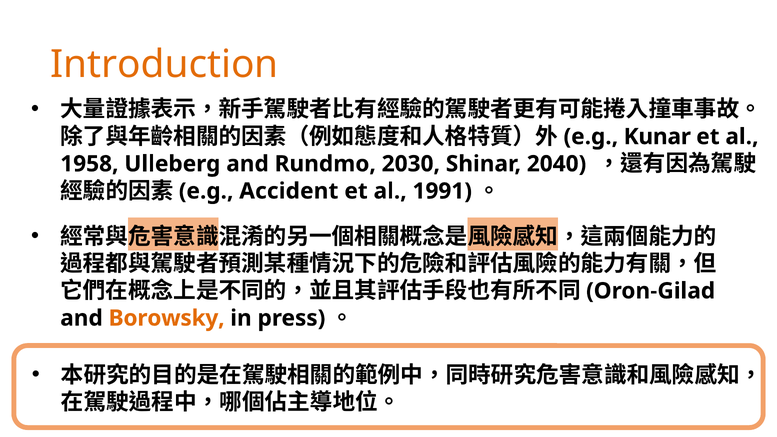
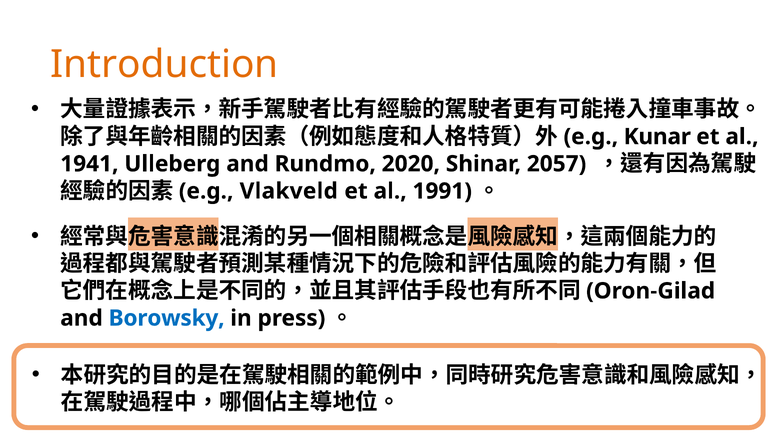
1958: 1958 -> 1941
2030: 2030 -> 2020
2040: 2040 -> 2057
Accident: Accident -> Vlakveld
Borowsky colour: orange -> blue
